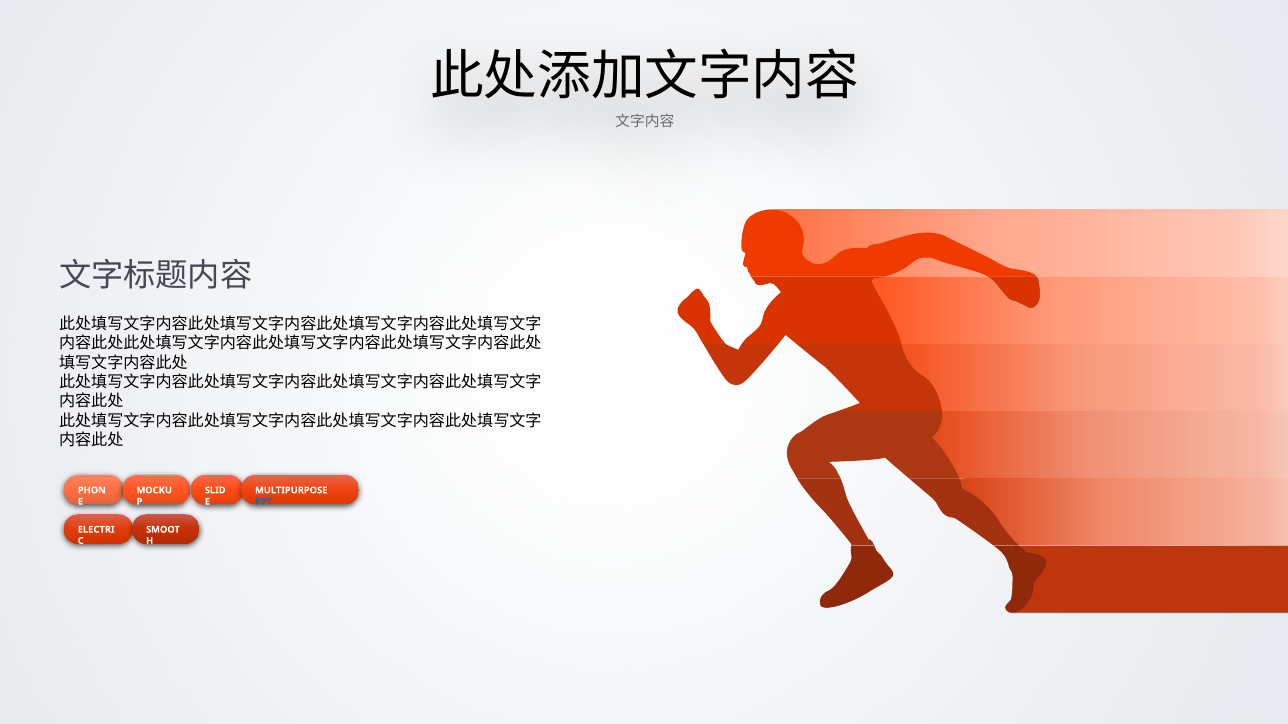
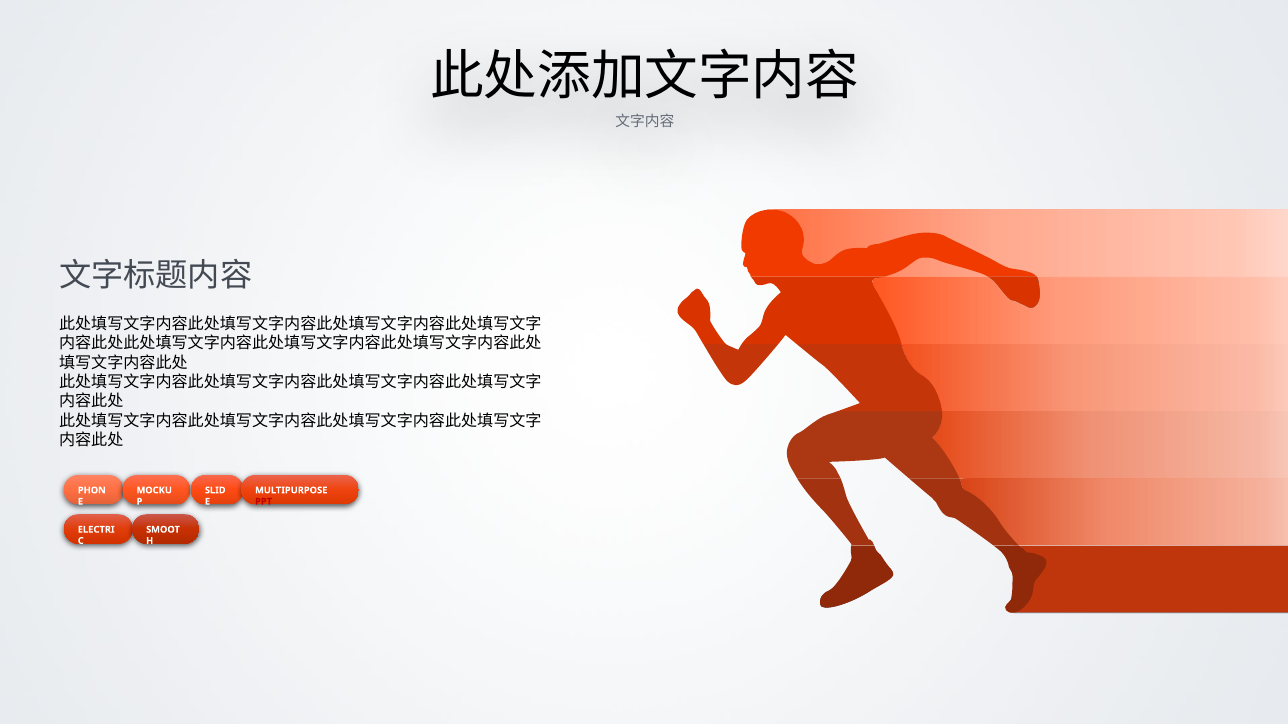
PPT colour: blue -> red
